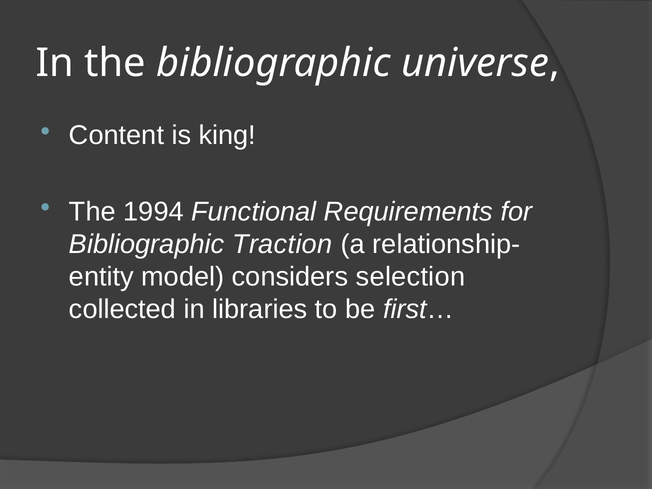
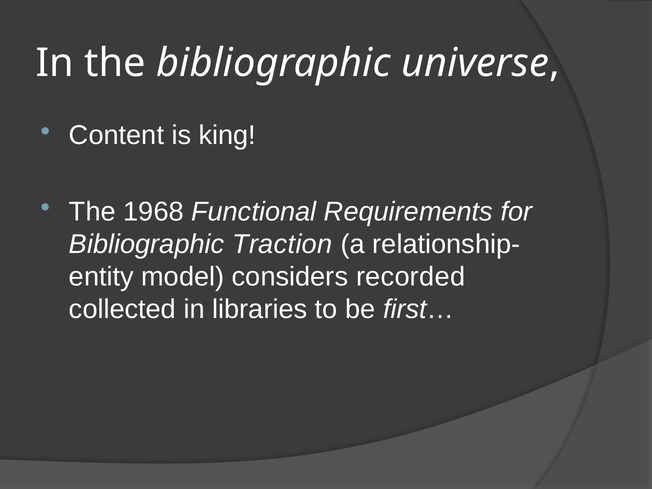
1994: 1994 -> 1968
selection: selection -> recorded
